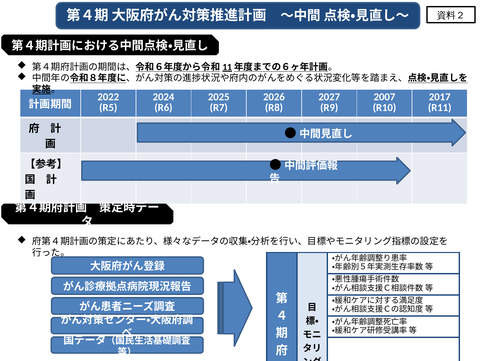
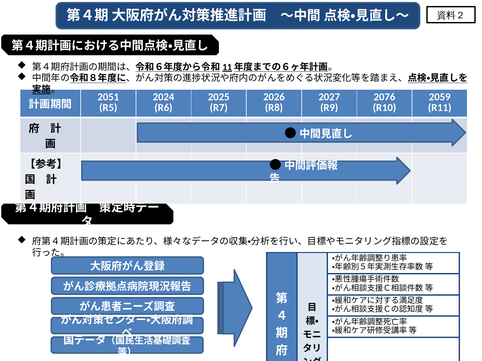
2022: 2022 -> 2051
2007: 2007 -> 2076
2017: 2017 -> 2059
